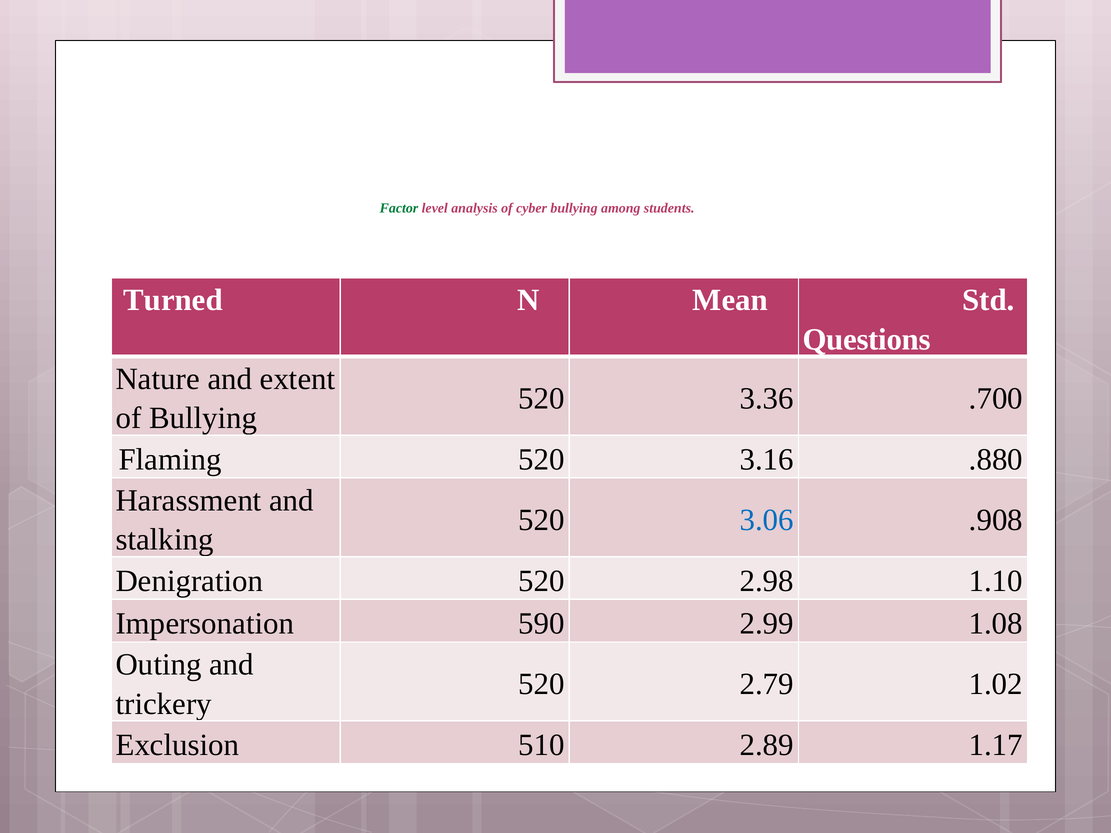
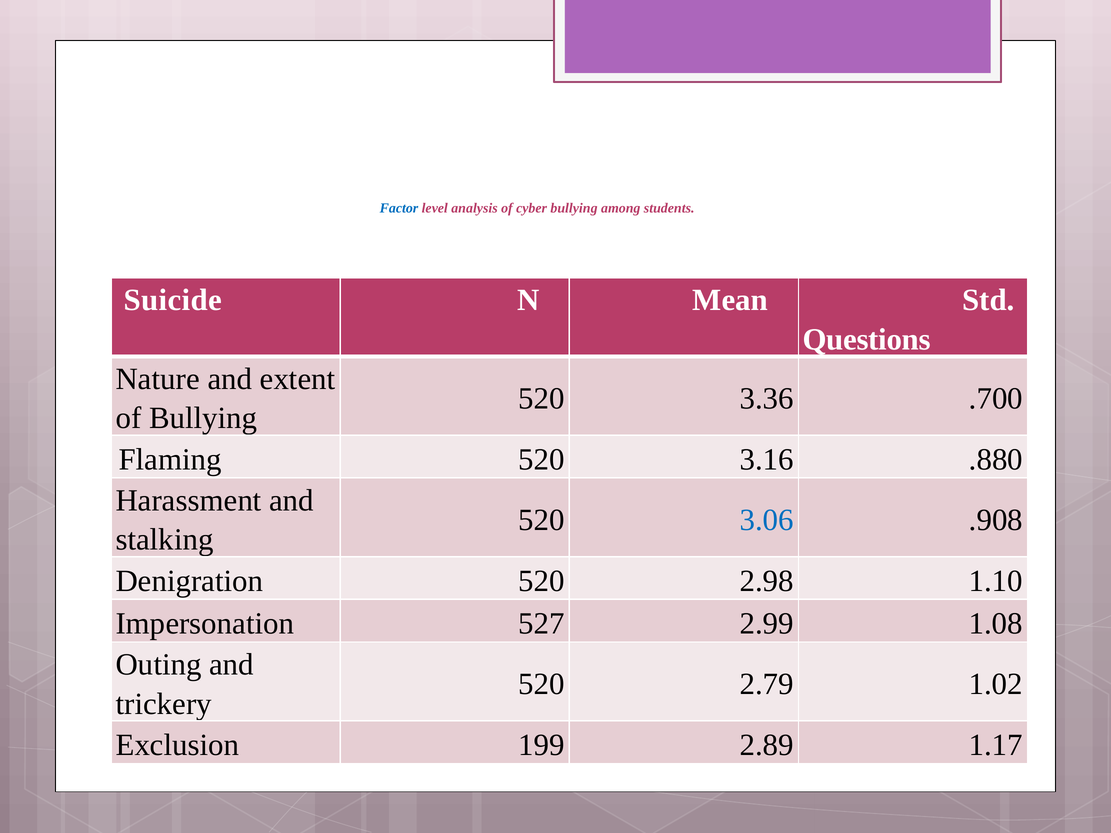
Factor colour: green -> blue
Turned: Turned -> Suicide
590: 590 -> 527
510: 510 -> 199
